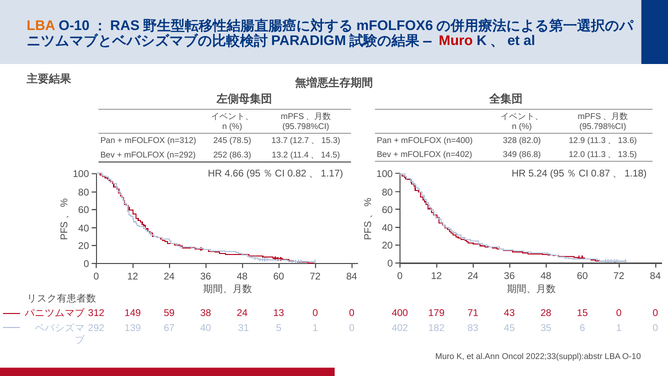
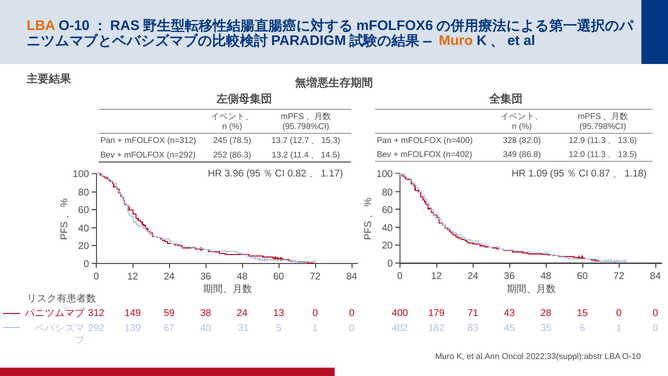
Muro at (456, 41) colour: red -> orange
4.66: 4.66 -> 3.96
5.24: 5.24 -> 1.09
